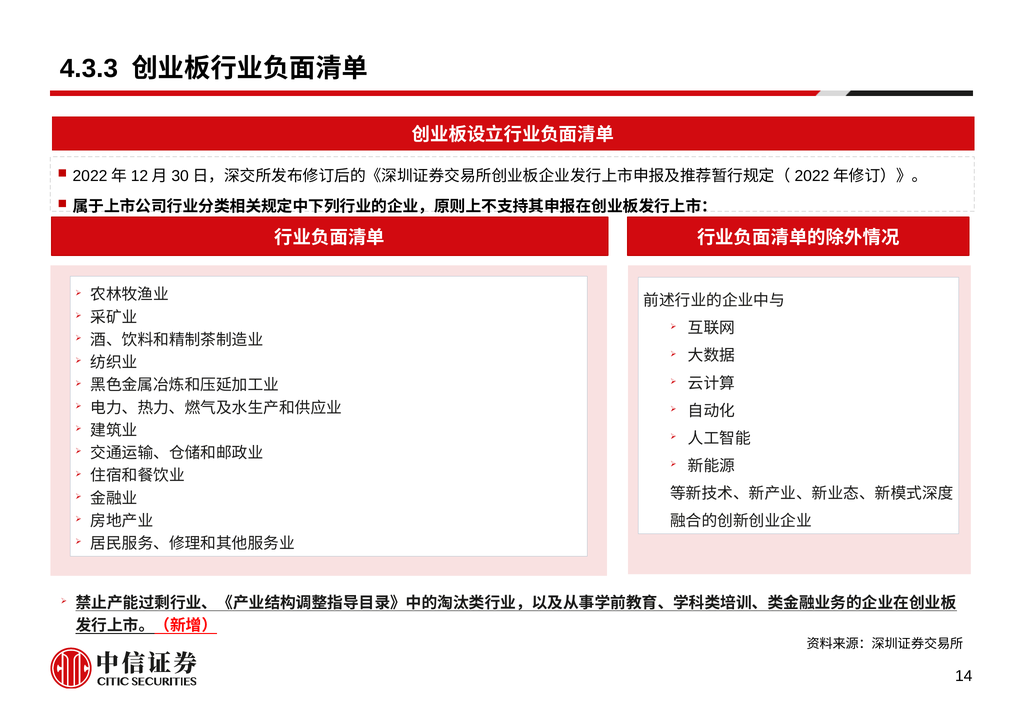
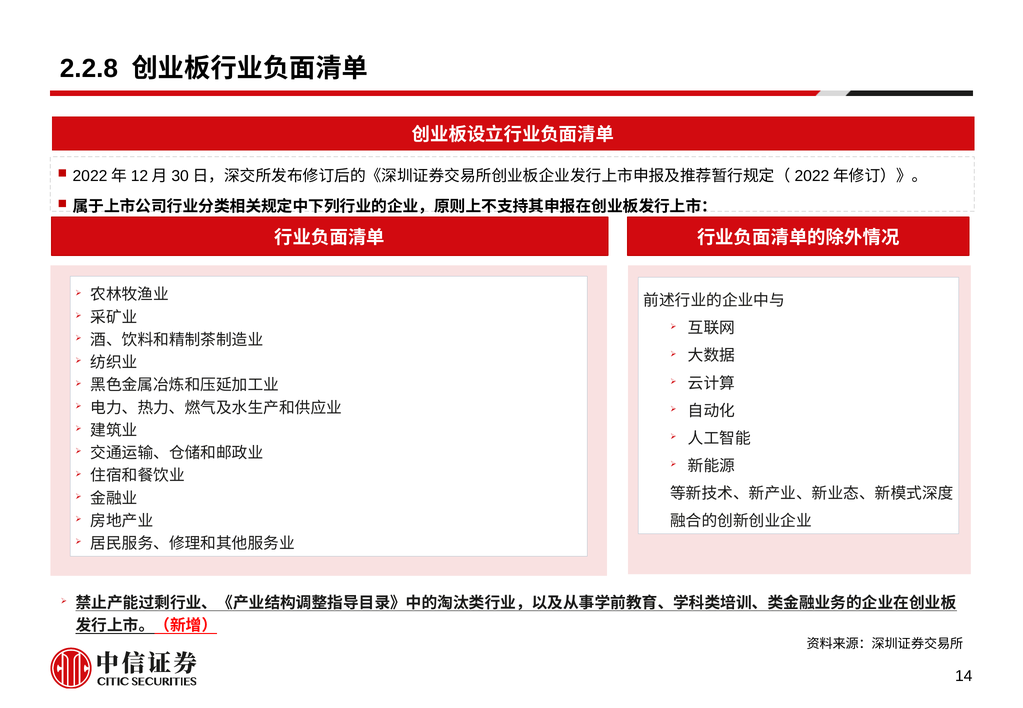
4.3.3: 4.3.3 -> 2.2.8
